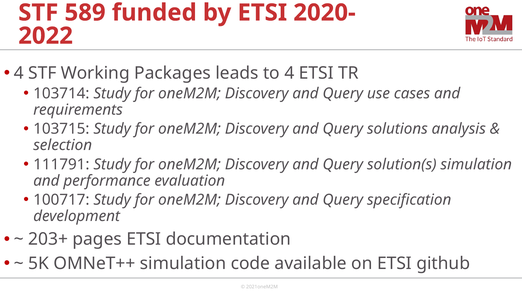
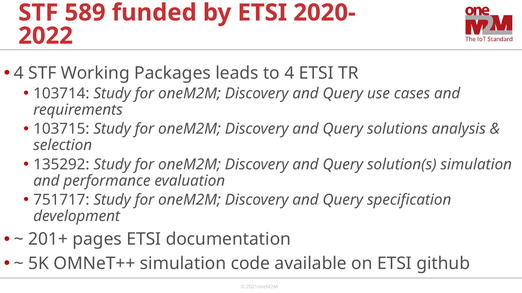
111791: 111791 -> 135292
100717: 100717 -> 751717
203+: 203+ -> 201+
